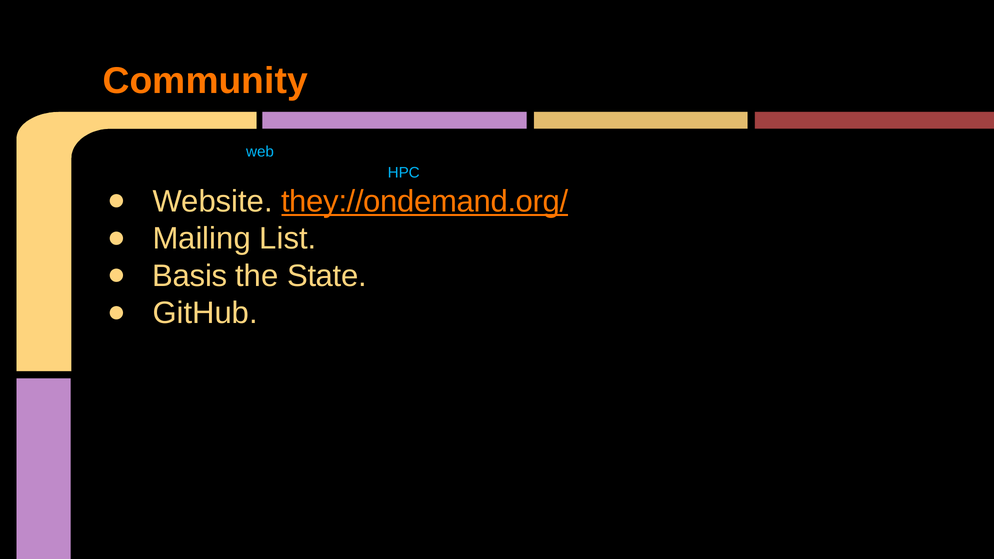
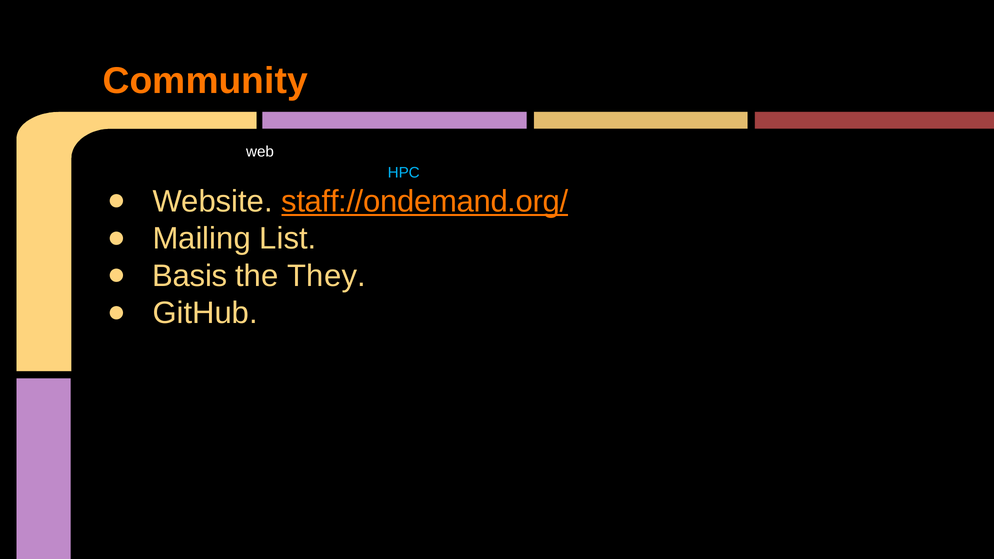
web at (260, 152) colour: light blue -> white
they://ondemand.org/: they://ondemand.org/ -> staff://ondemand.org/
State: State -> They
